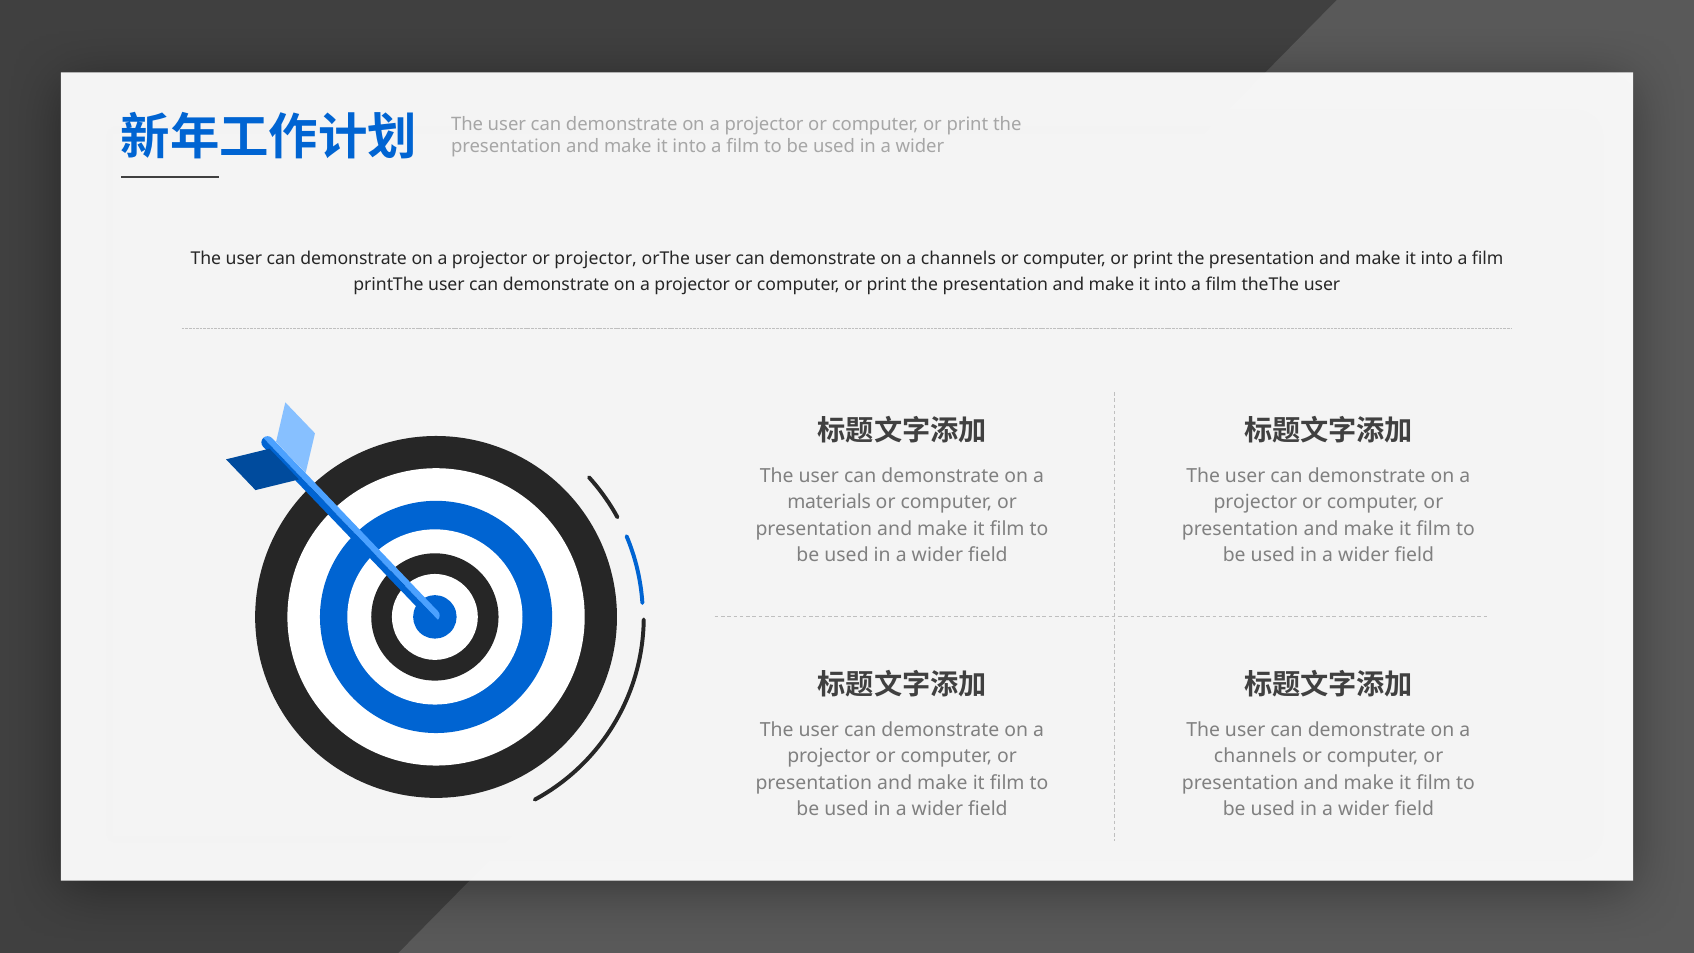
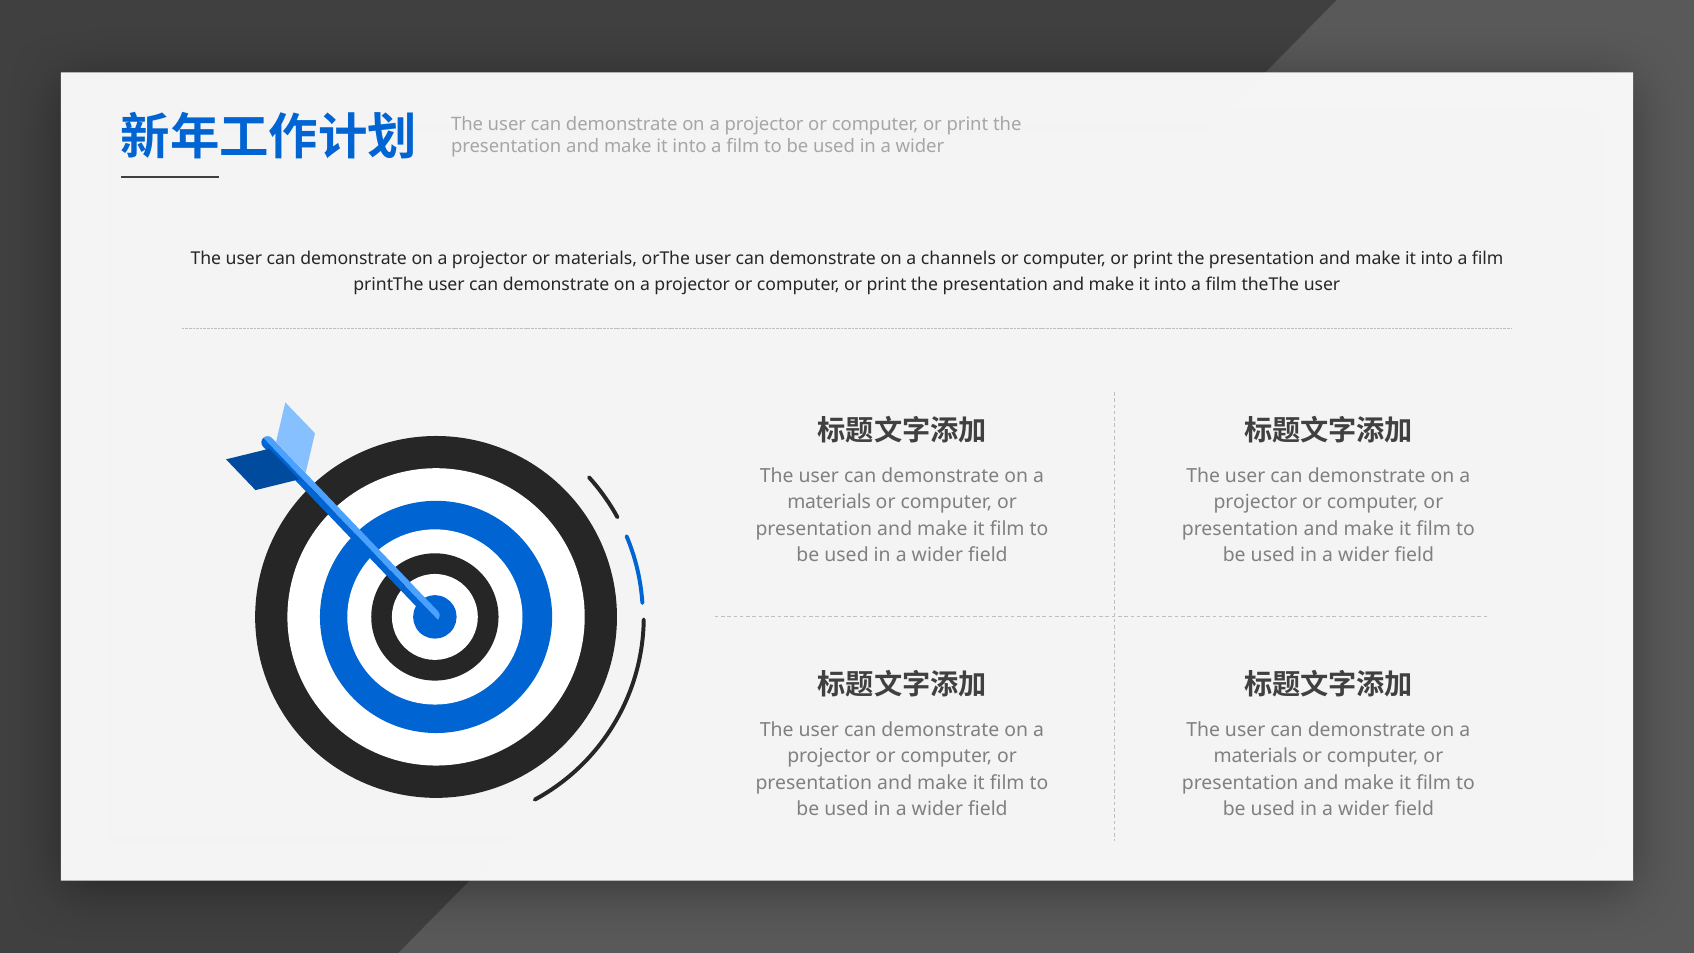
or projector: projector -> materials
channels at (1255, 756): channels -> materials
